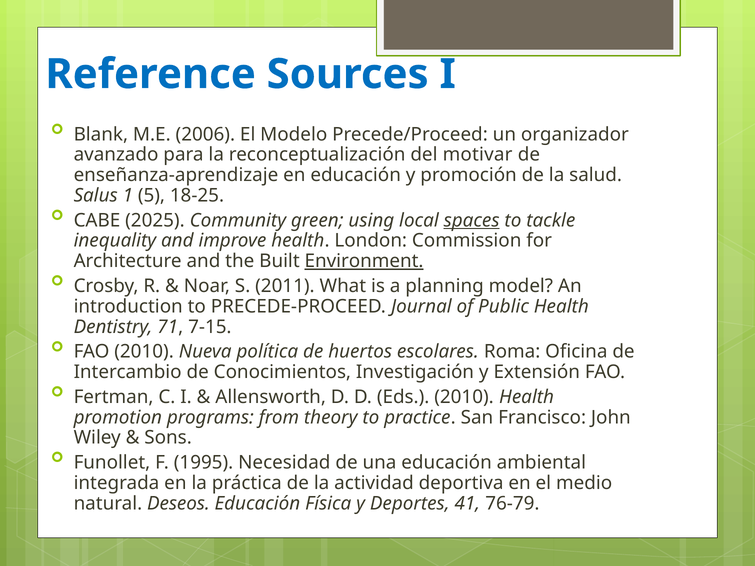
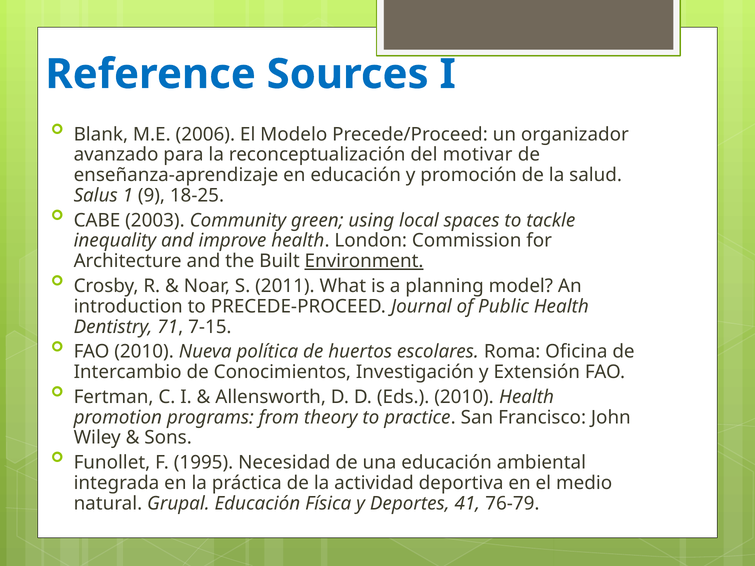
5: 5 -> 9
2025: 2025 -> 2003
spaces underline: present -> none
Deseos: Deseos -> Grupal
